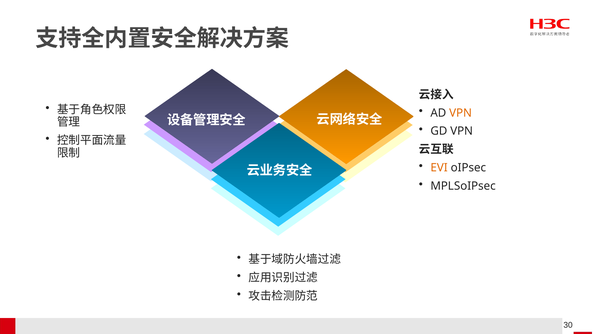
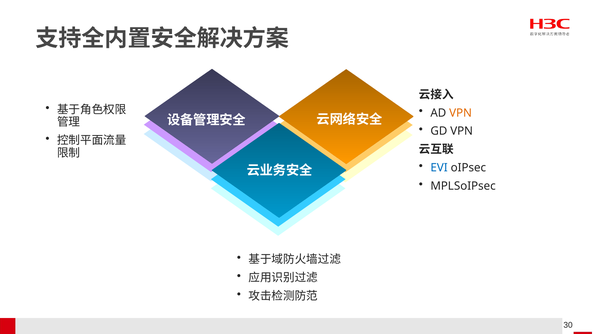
EVI colour: orange -> blue
